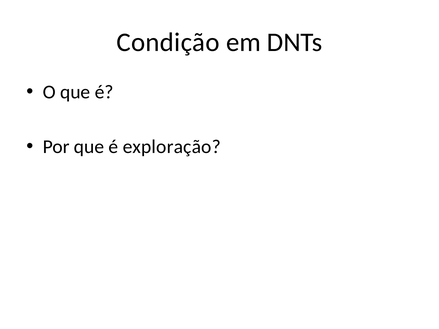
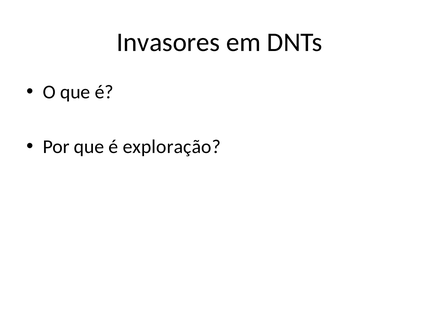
Condição: Condição -> Invasores
